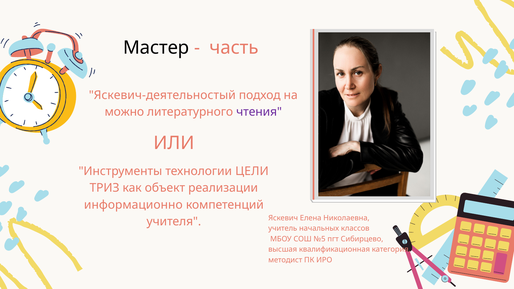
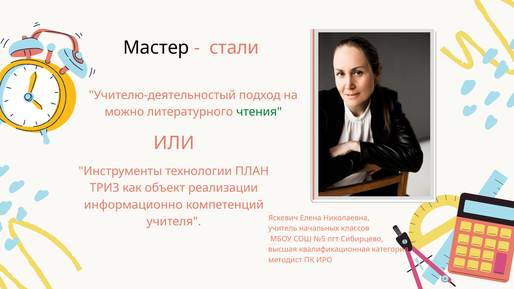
часть: часть -> стали
Яскевич-деятельностый: Яскевич-деятельностый -> Учителю-деятельностый
чтения colour: purple -> green
ЦЕЛИ: ЦЕЛИ -> ПЛАН
